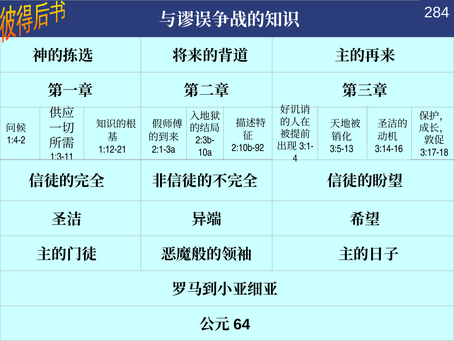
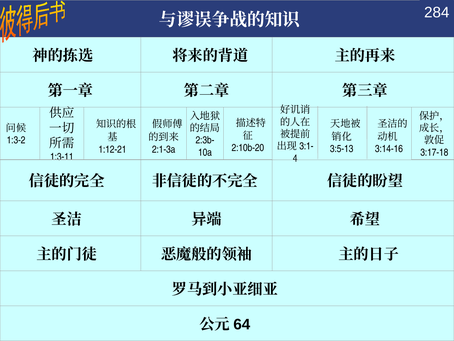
1:4-2: 1:4-2 -> 1:3-2
2:10b-92: 2:10b-92 -> 2:10b-20
